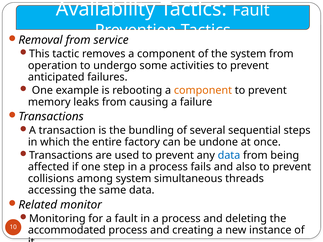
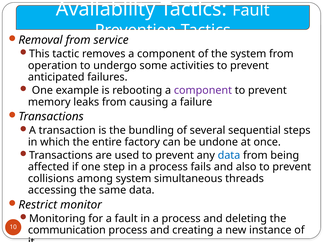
component at (203, 90) colour: orange -> purple
Related: Related -> Restrict
accommodated: accommodated -> communication
